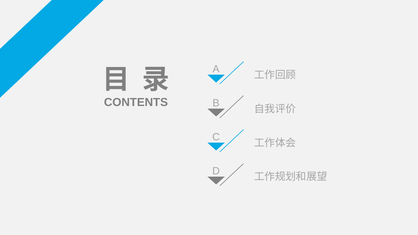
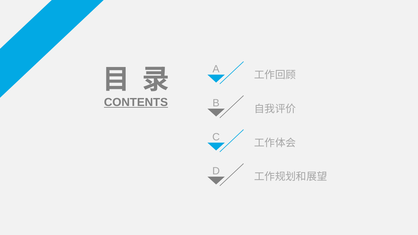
CONTENTS underline: none -> present
